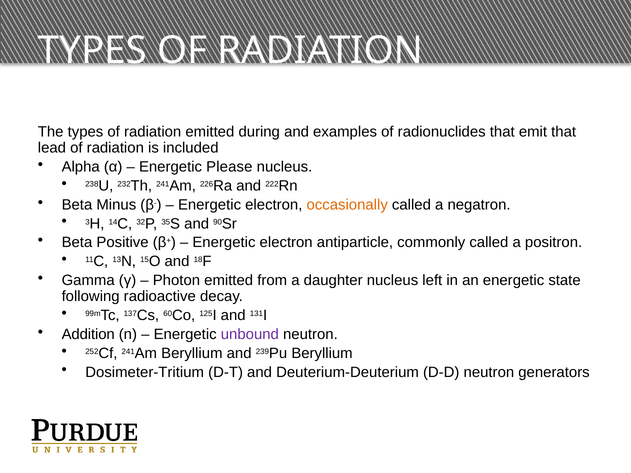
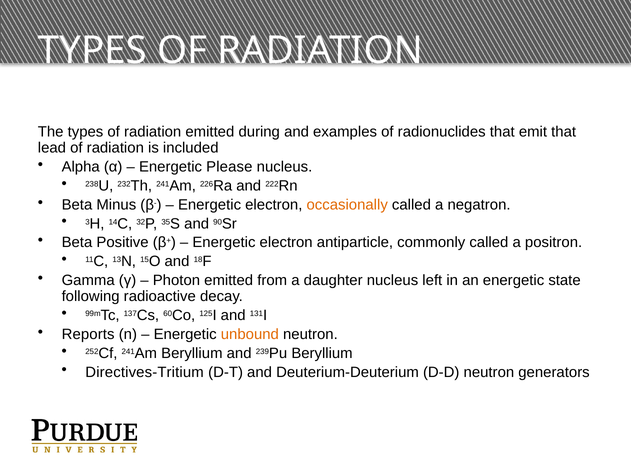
Addition: Addition -> Reports
unbound colour: purple -> orange
Dosimeter-Tritium: Dosimeter-Tritium -> Directives-Tritium
